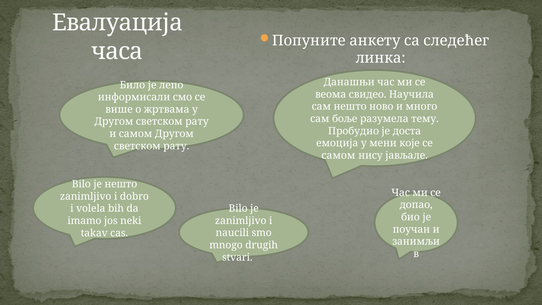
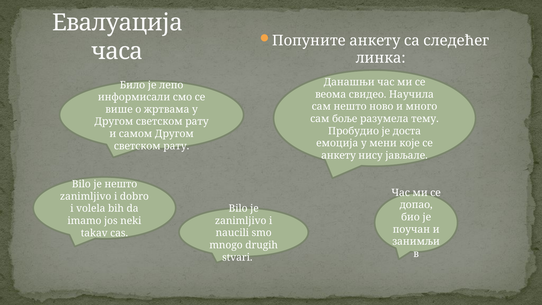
самом at (338, 155): самом -> анкету
